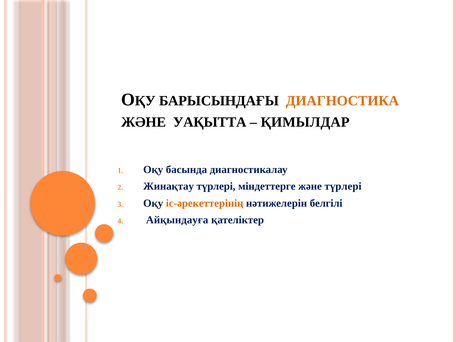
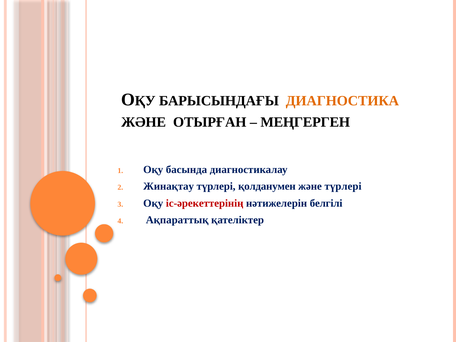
УАҚЫТТА: УАҚЫТТА -> ОТЫРҒАН
ҚИМЫЛДАР: ҚИМЫЛДАР -> МЕҢГЕРГЕН
міндеттерге: міндеттерге -> қолданумен
іс-əрекеттерінің colour: orange -> red
Айқындауға: Айқындауға -> Ақпараттық
